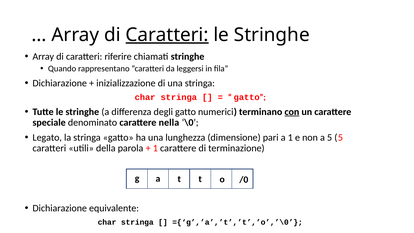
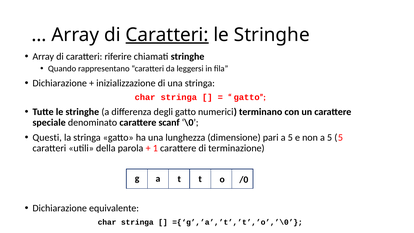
con underline: present -> none
nella: nella -> scanf
Legato: Legato -> Questi
pari a 1: 1 -> 5
